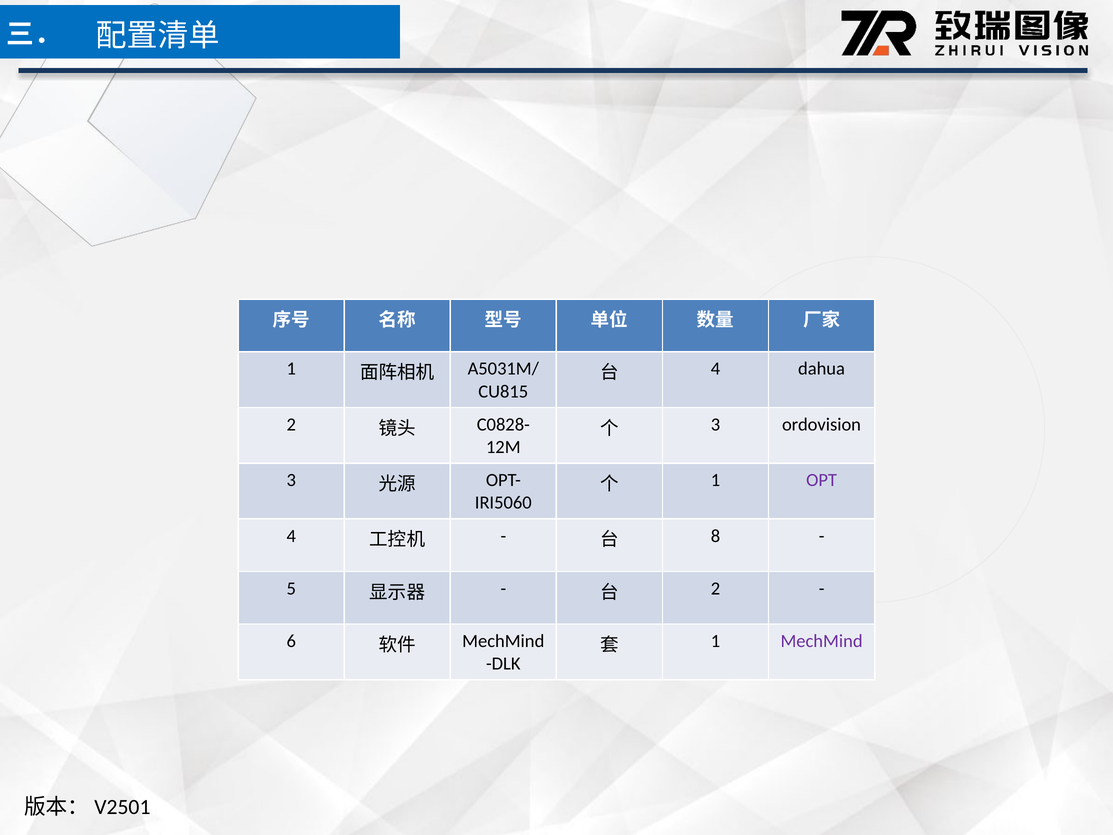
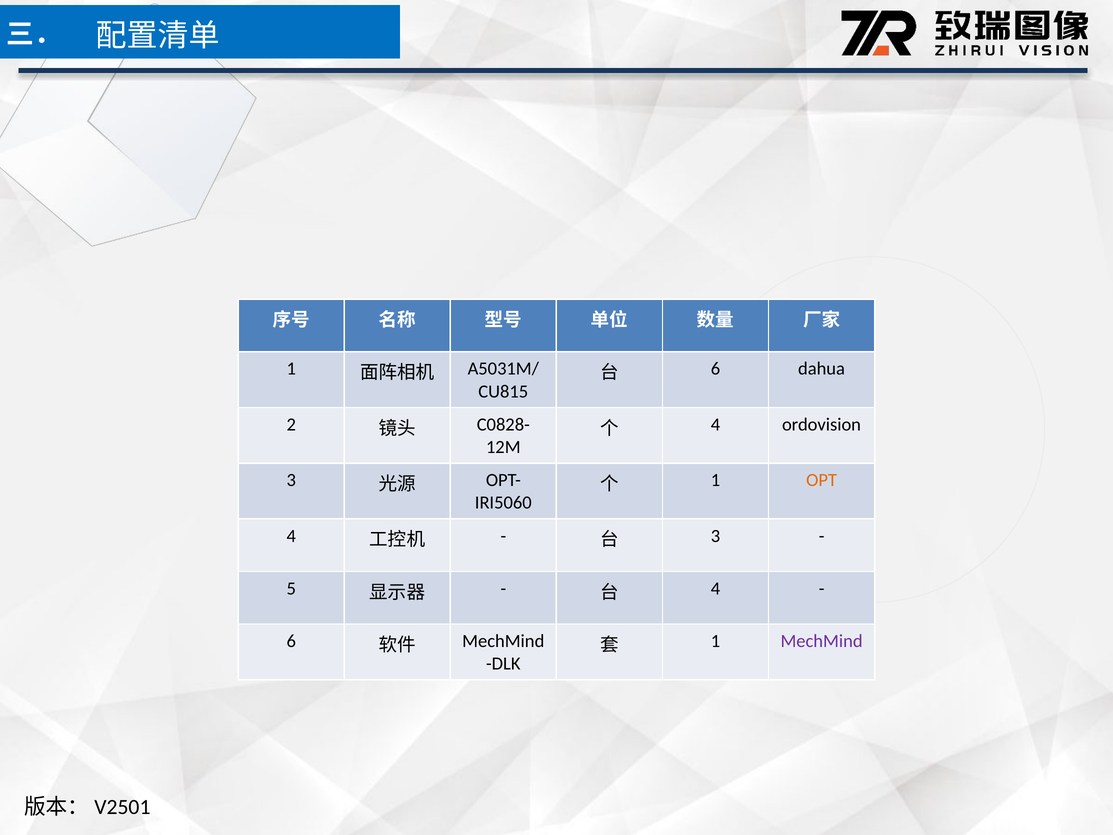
4 at (716, 369): 4 -> 6
3 at (716, 424): 3 -> 4
OPT colour: purple -> orange
8 at (716, 536): 8 -> 3
2 at (716, 588): 2 -> 4
